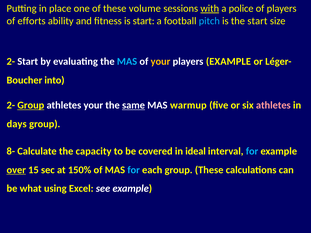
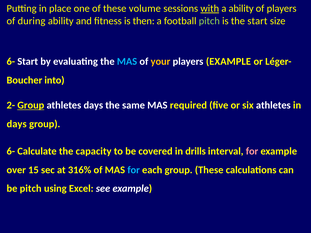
a police: police -> ability
efforts: efforts -> during
is start: start -> then
pitch at (209, 21) colour: light blue -> light green
2- at (11, 62): 2- -> 6-
athletes your: your -> days
same underline: present -> none
warmup: warmup -> required
athletes at (273, 105) colour: pink -> white
8- at (11, 151): 8- -> 6-
ideal: ideal -> drills
for at (252, 151) colour: light blue -> pink
over underline: present -> none
150%: 150% -> 316%
be what: what -> pitch
